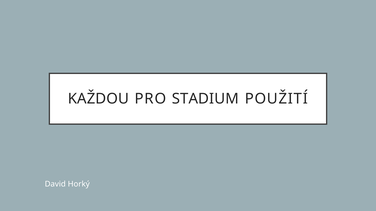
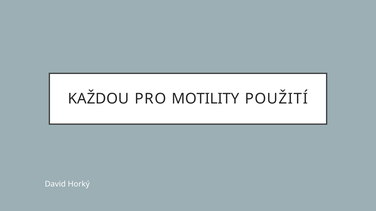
STADIUM: STADIUM -> MOTILITY
